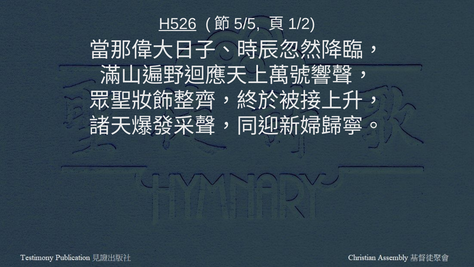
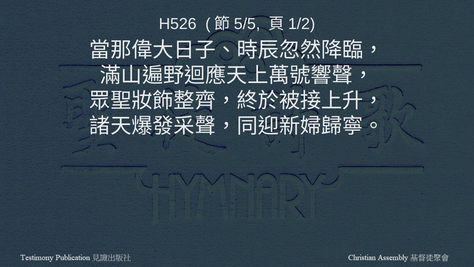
H526 underline: present -> none
